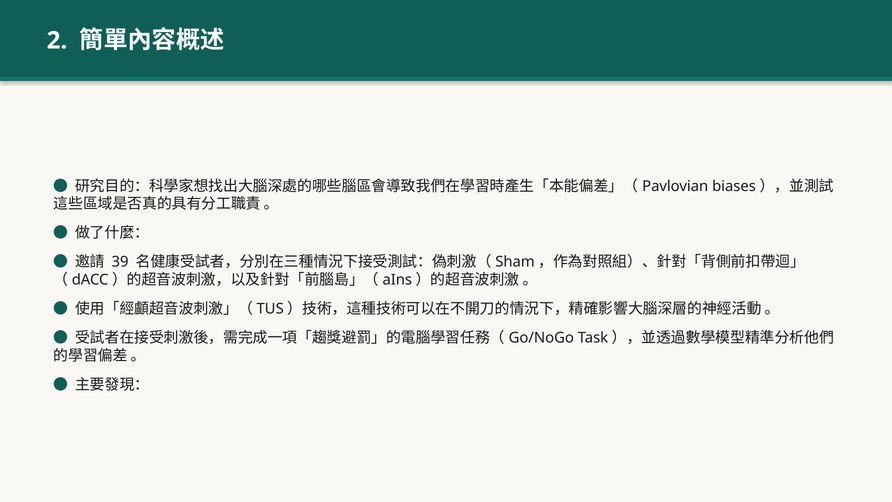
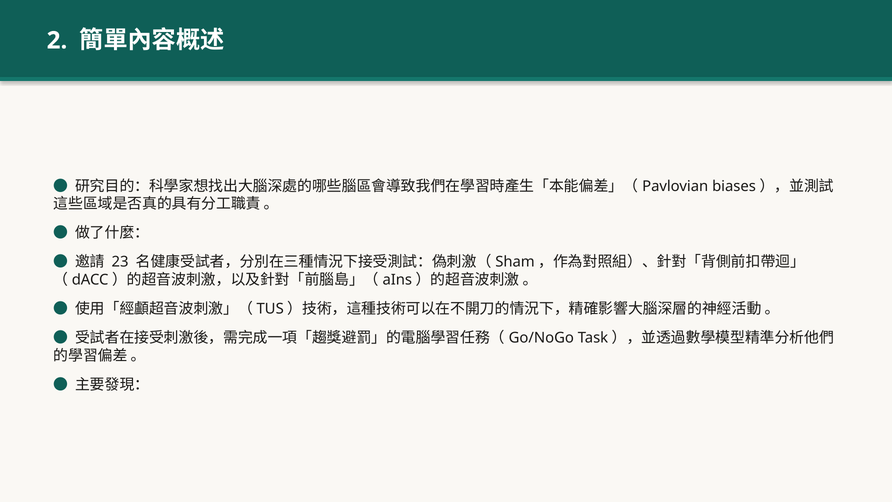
39: 39 -> 23
